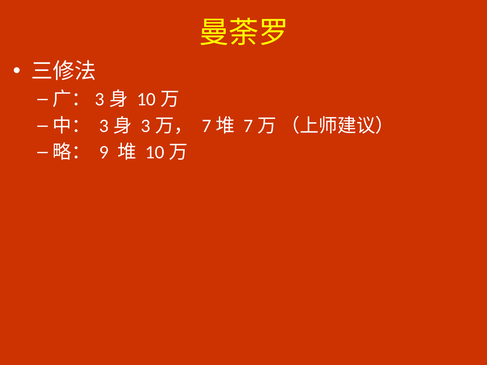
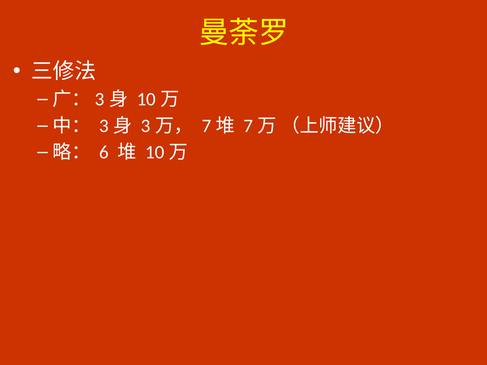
9: 9 -> 6
